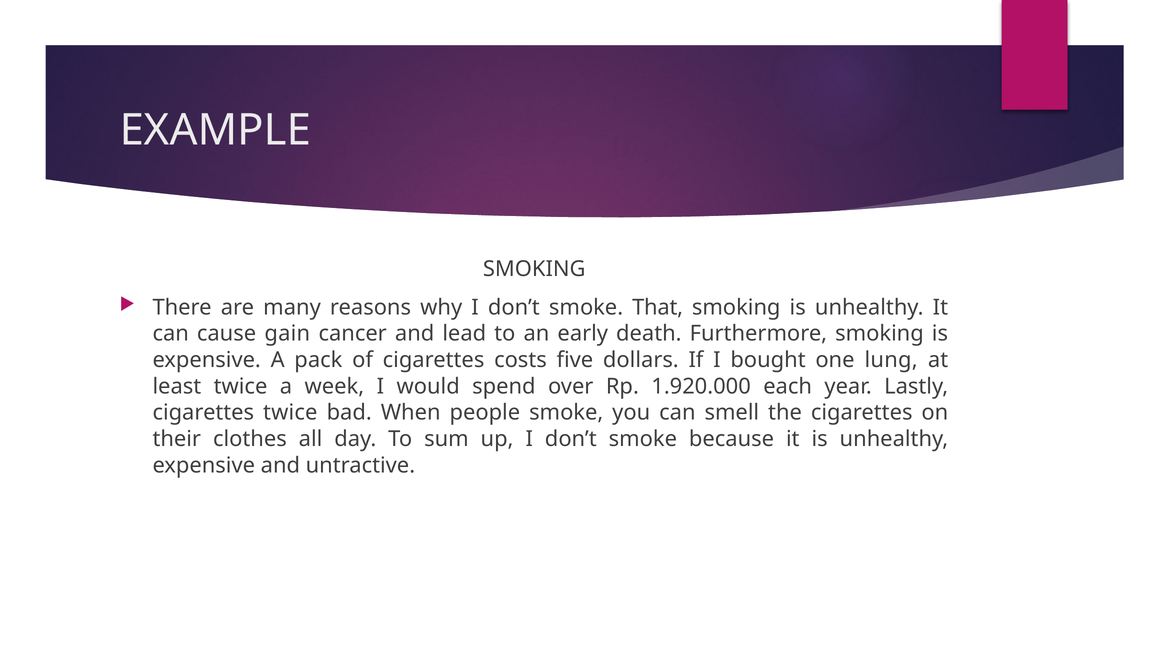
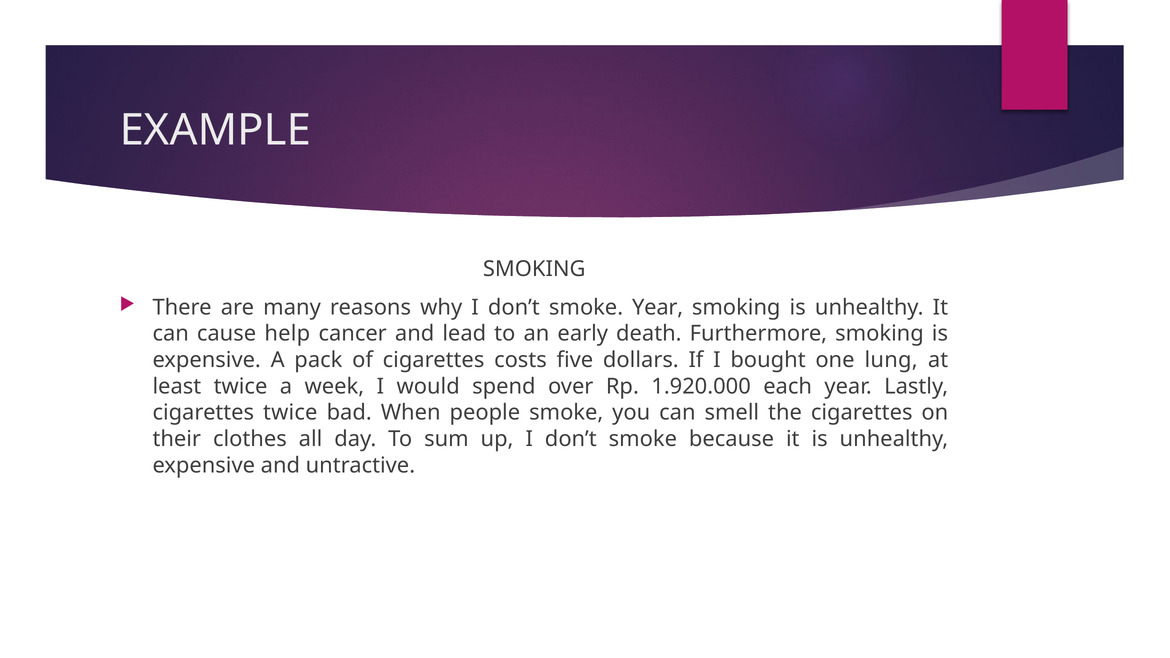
smoke That: That -> Year
gain: gain -> help
